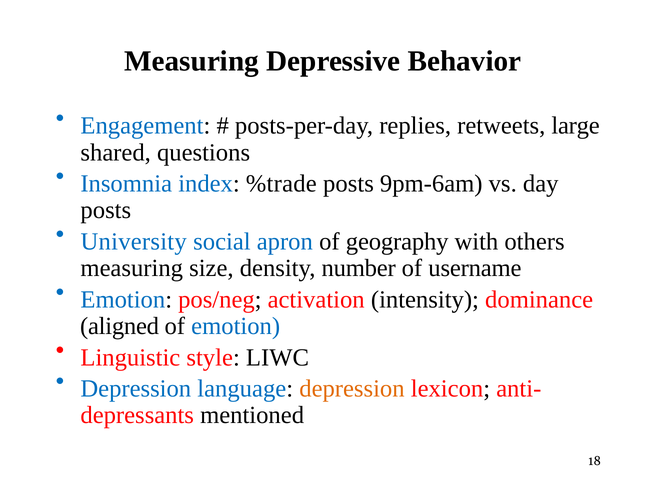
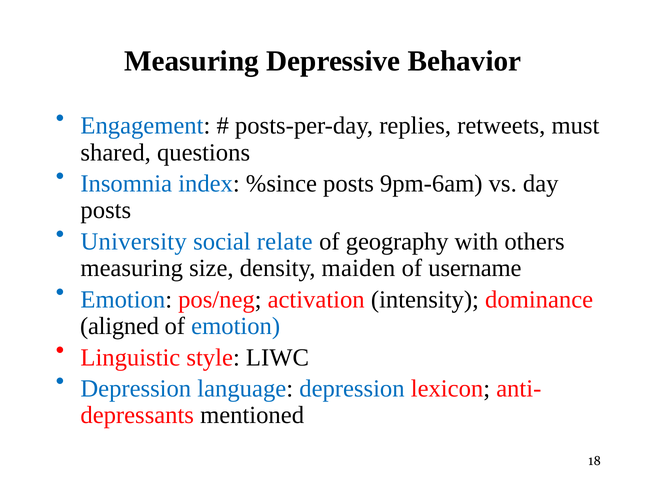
large: large -> must
%trade: %trade -> %since
apron: apron -> relate
number: number -> maiden
depression at (352, 388) colour: orange -> blue
